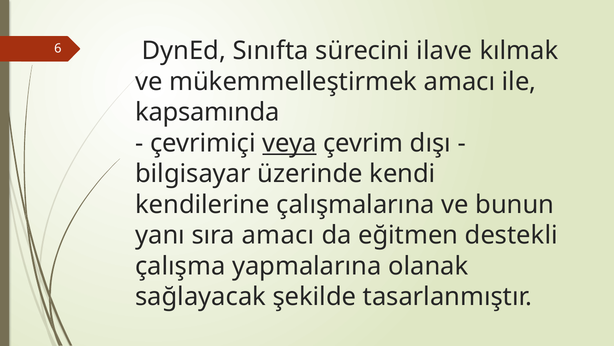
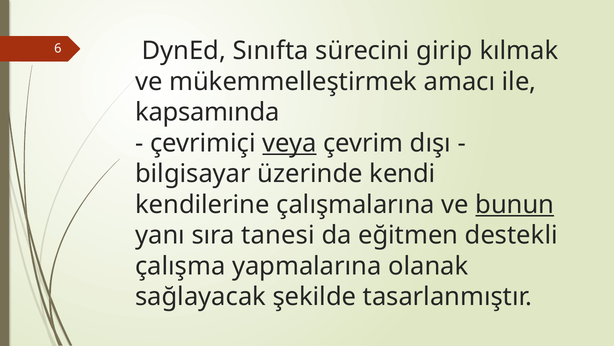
ilave: ilave -> girip
bunun underline: none -> present
sıra amacı: amacı -> tanesi
